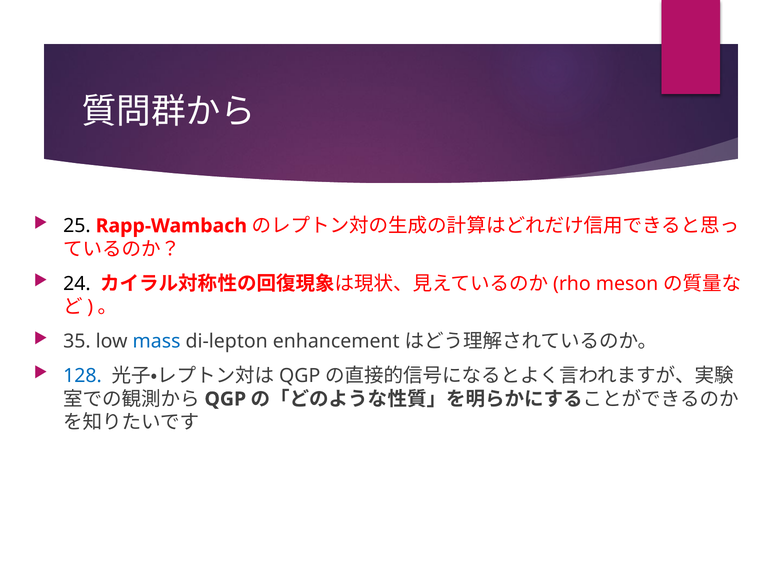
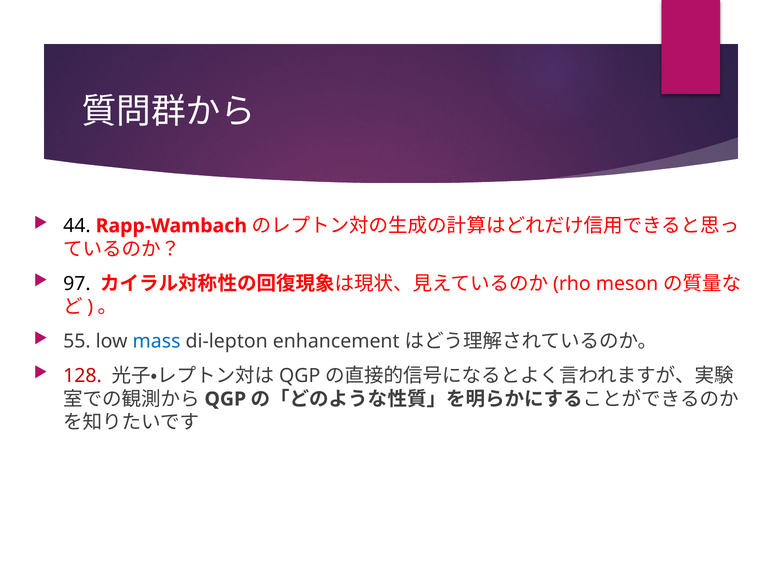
25: 25 -> 44
24: 24 -> 97
35: 35 -> 55
128 colour: blue -> red
